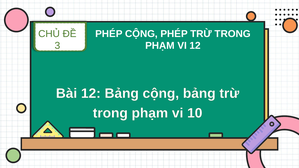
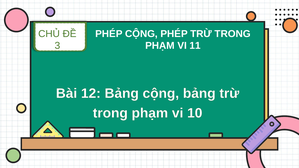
VI 12: 12 -> 11
